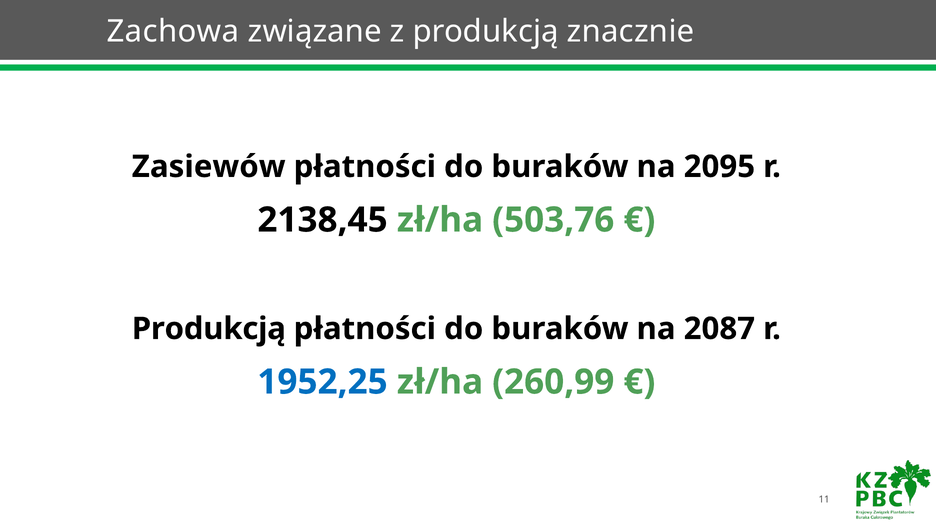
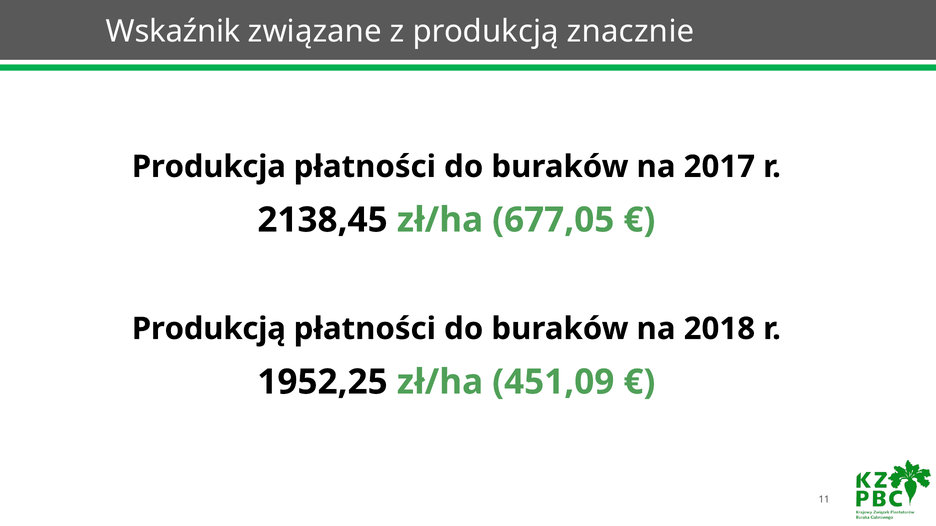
Zachowa: Zachowa -> Wskaźnik
Zasiewów: Zasiewów -> Produkcja
2095: 2095 -> 2017
503,76: 503,76 -> 677,05
2087: 2087 -> 2018
1952,25 colour: blue -> black
260,99: 260,99 -> 451,09
